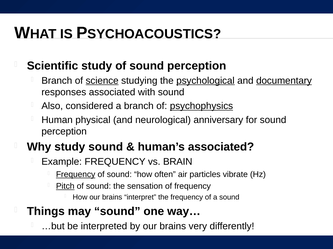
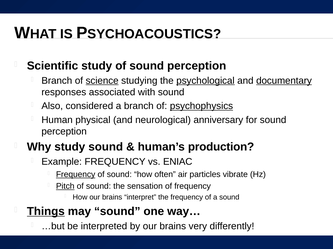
human’s associated: associated -> production
BRAIN: BRAIN -> ENIAC
Things underline: none -> present
